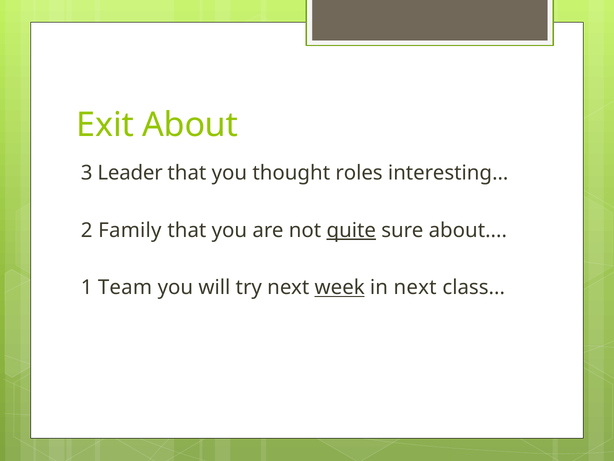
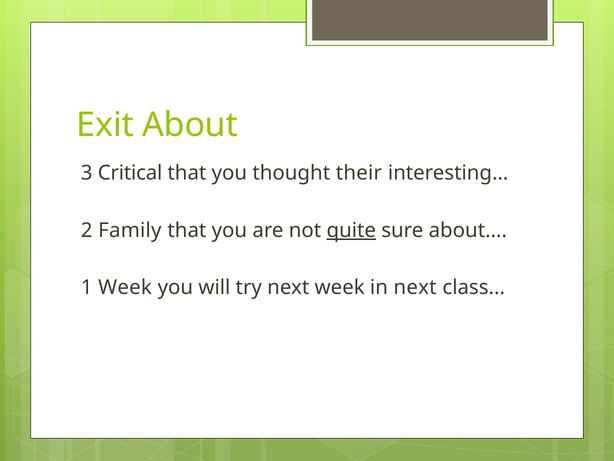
Leader: Leader -> Critical
roles: roles -> their
1 Team: Team -> Week
week at (340, 287) underline: present -> none
